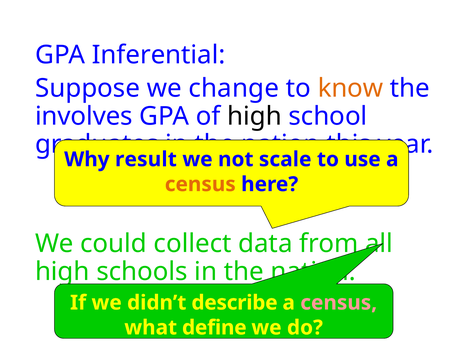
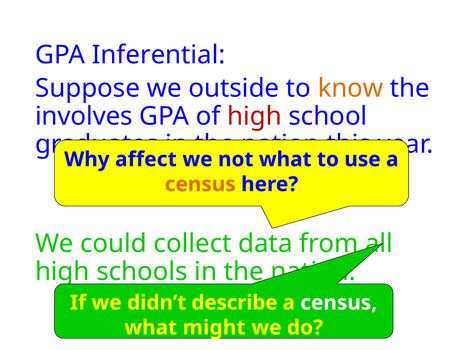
change: change -> outside
high at (254, 116) colour: black -> red
result: result -> affect
not scale: scale -> what
census at (339, 303) colour: pink -> white
define: define -> might
